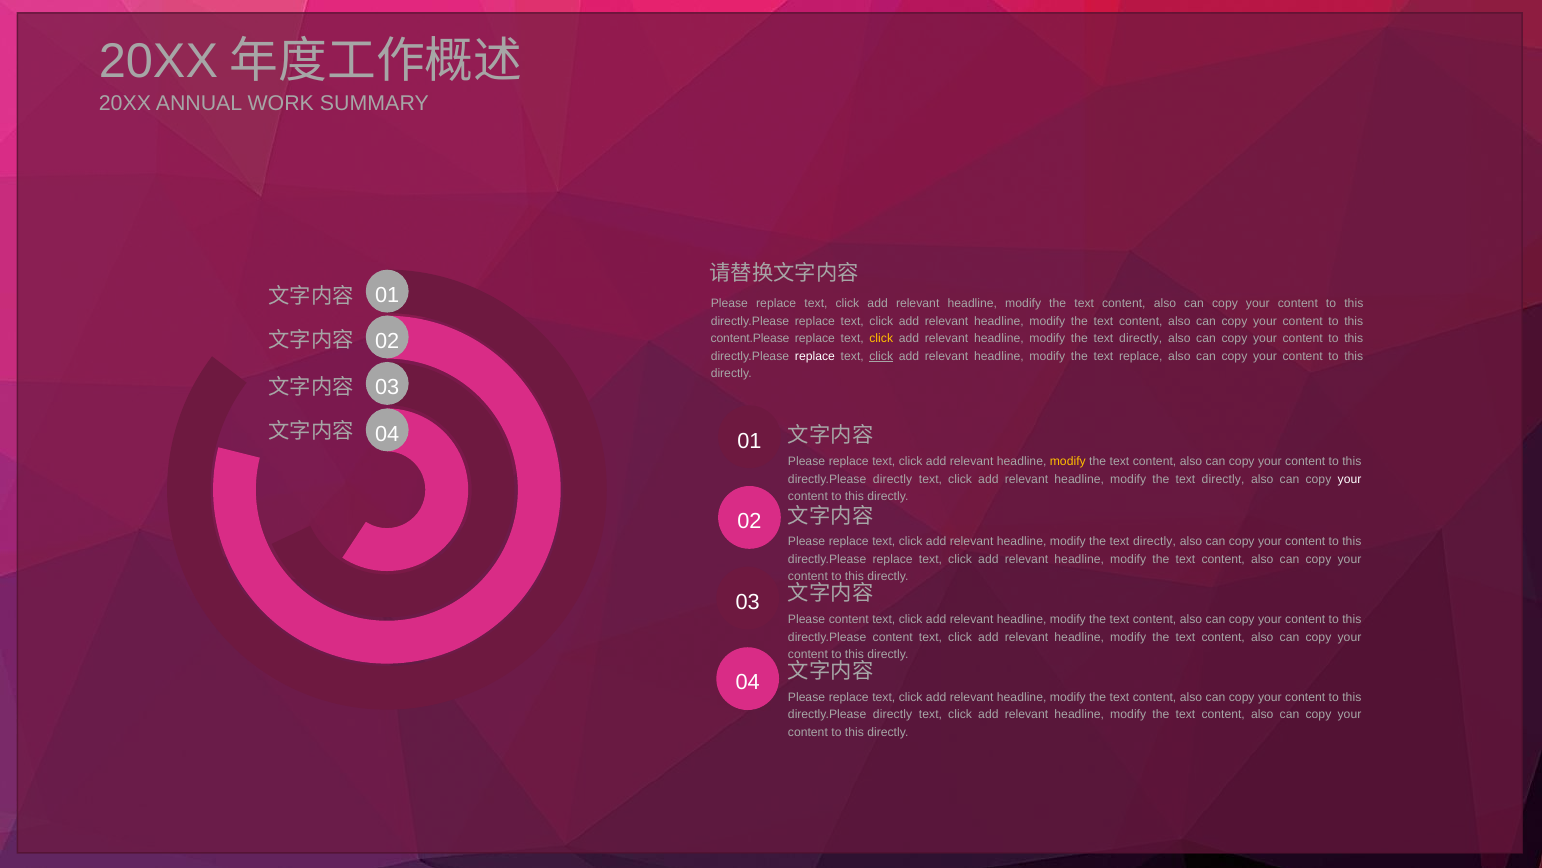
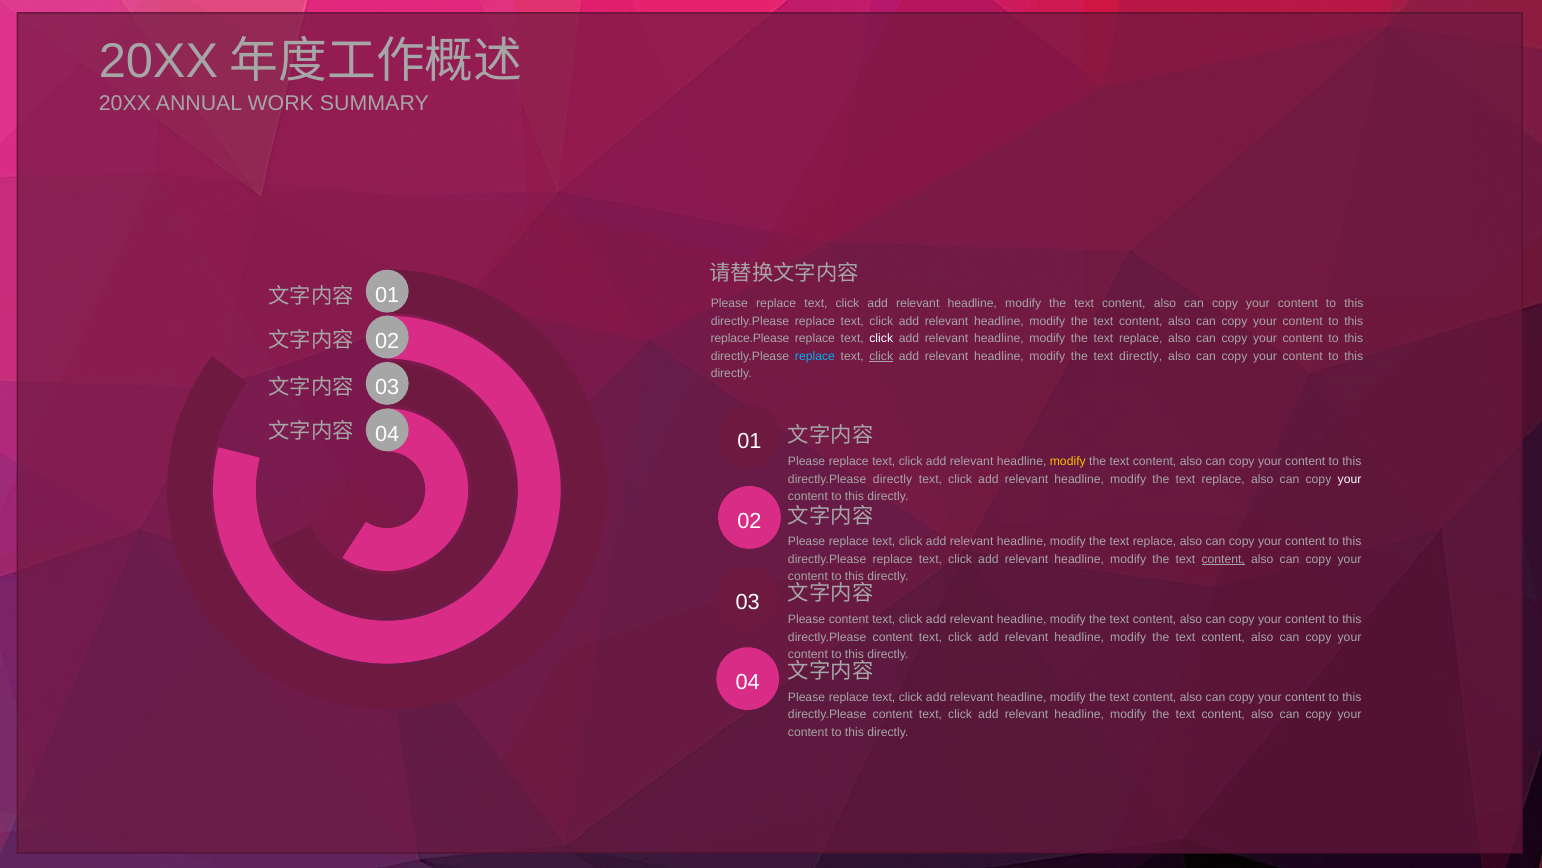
content.Please: content.Please -> replace.Please
click at (881, 338) colour: yellow -> white
directly at (1141, 338): directly -> replace
replace at (815, 356) colour: white -> light blue
text replace: replace -> directly
directly at (1223, 479): directly -> replace
directly at (1155, 542): directly -> replace
content at (1223, 559) underline: none -> present
directly at (893, 714): directly -> content
